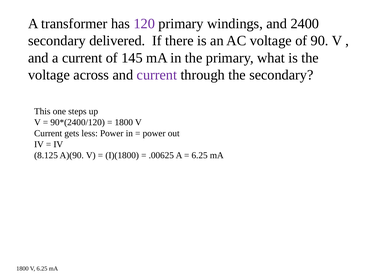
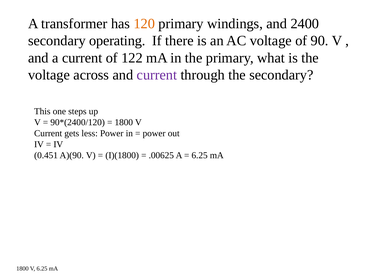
120 colour: purple -> orange
delivered: delivered -> operating
145: 145 -> 122
8.125: 8.125 -> 0.451
